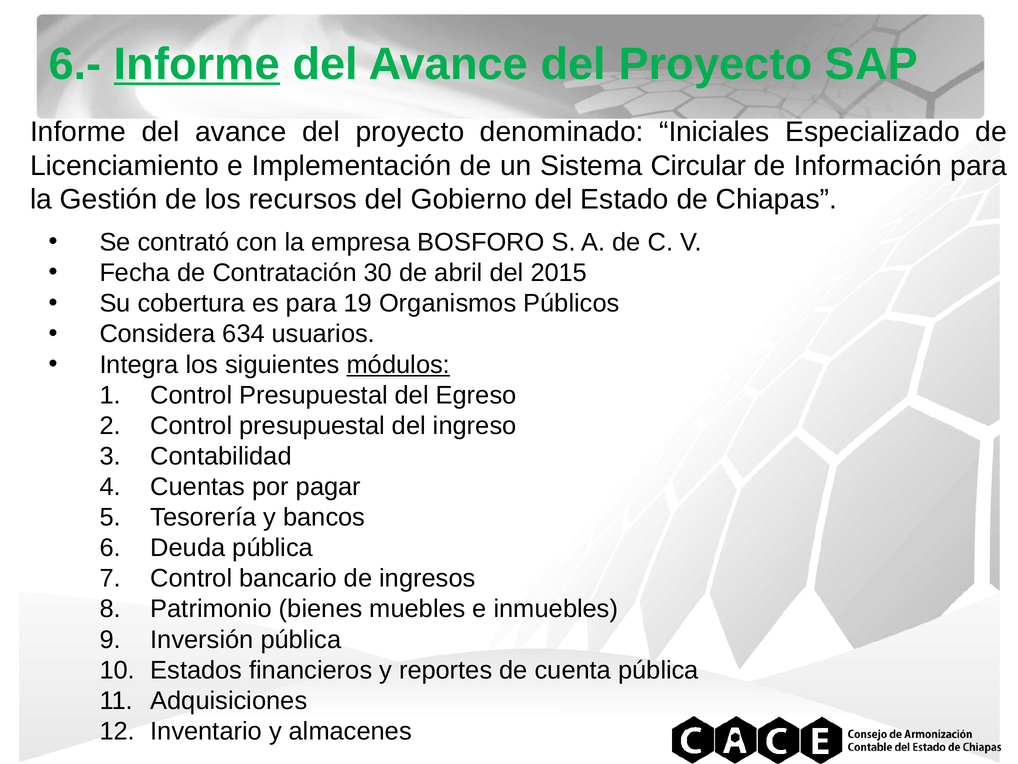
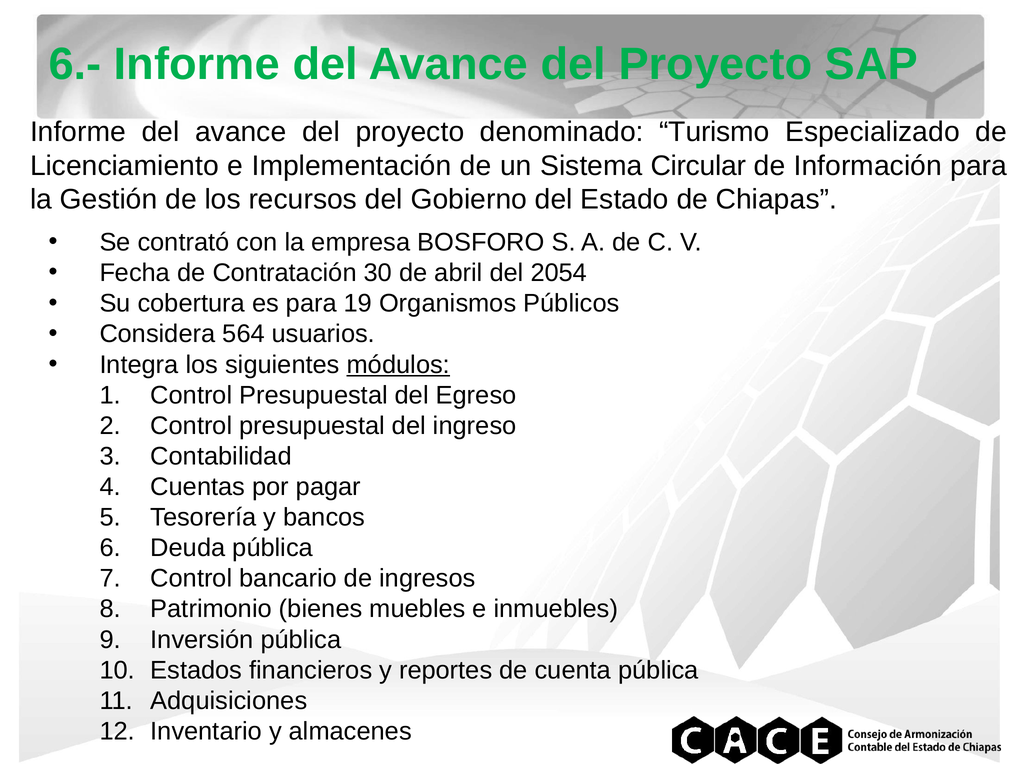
Informe at (197, 64) underline: present -> none
Iniciales: Iniciales -> Turismo
2015: 2015 -> 2054
634: 634 -> 564
